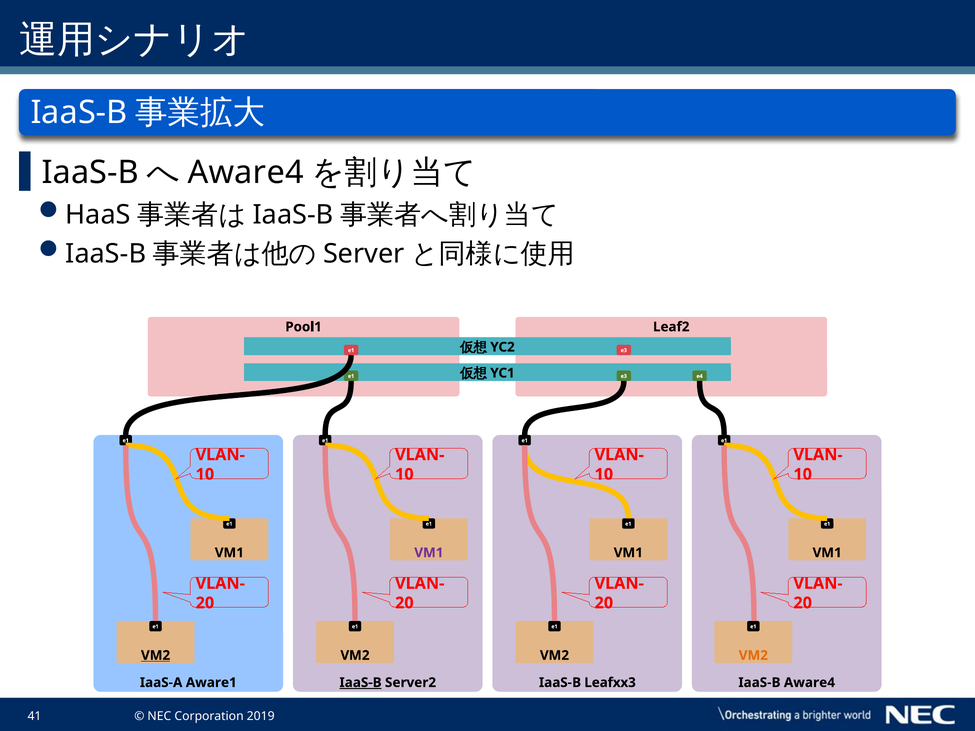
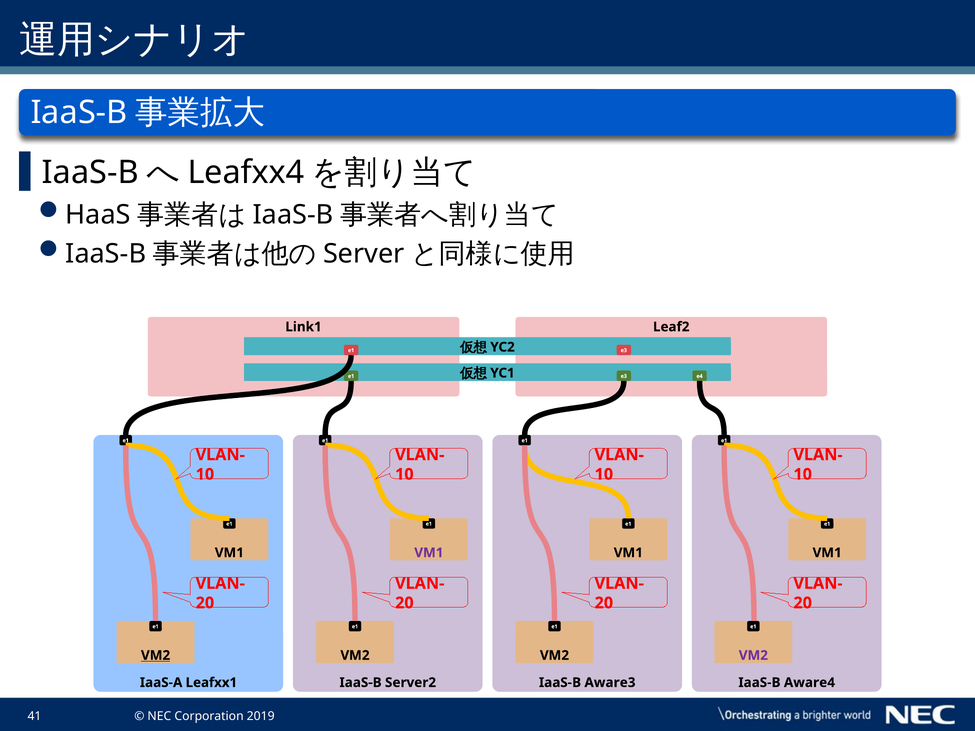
Aware4 at (246, 172): Aware4 -> Leafxx4
Pool1: Pool1 -> Link1
VM2 at (753, 656) colour: orange -> purple
Aware1: Aware1 -> Leafxx1
IaaS-B at (361, 683) underline: present -> none
Leafxx3: Leafxx3 -> Aware3
